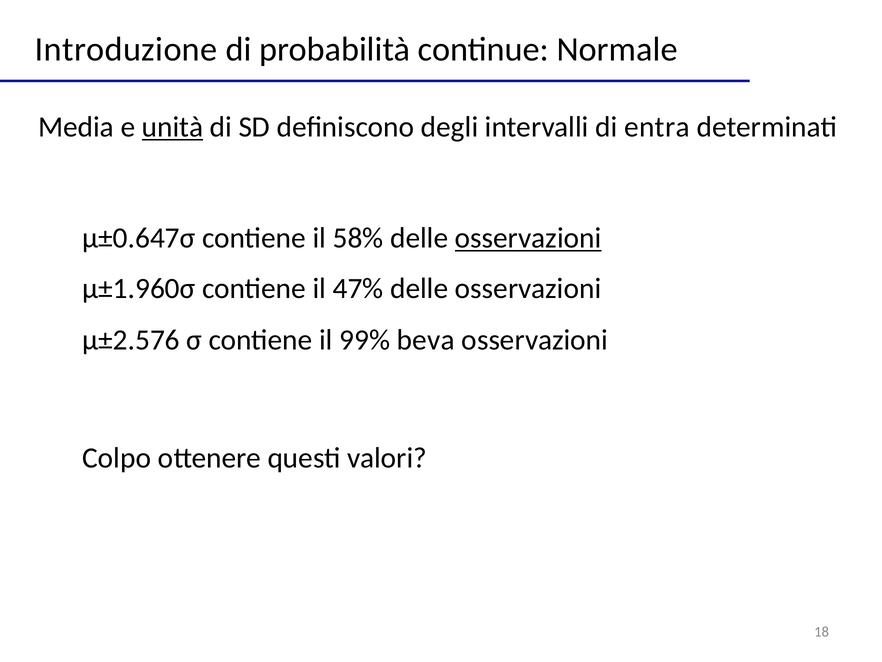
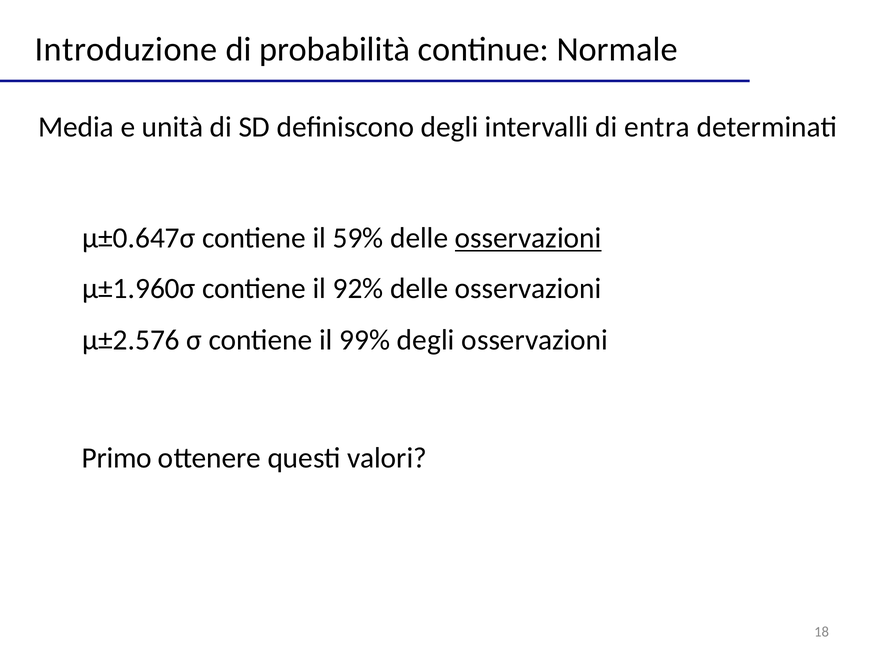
unità underline: present -> none
58%: 58% -> 59%
47%: 47% -> 92%
99% beva: beva -> degli
Colpo: Colpo -> Primo
